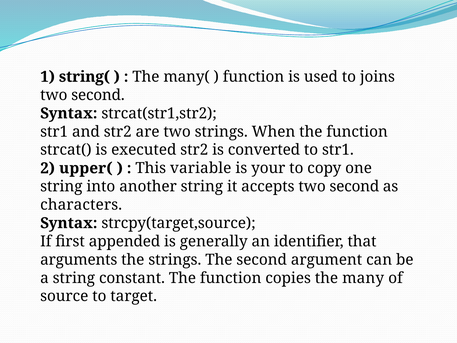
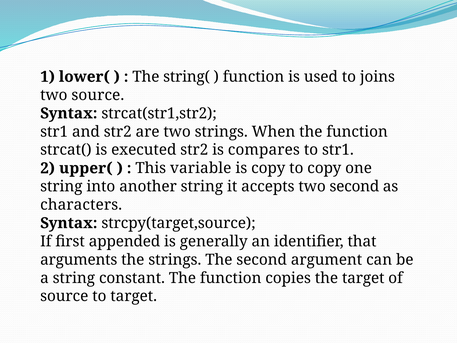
string(: string( -> lower(
many(: many( -> string(
second at (98, 95): second -> source
converted: converted -> compares
is your: your -> copy
the many: many -> target
